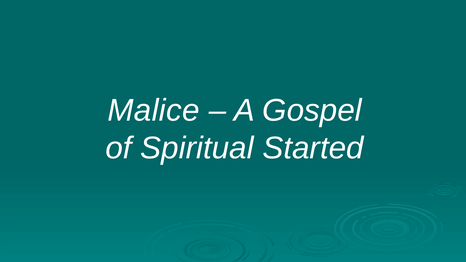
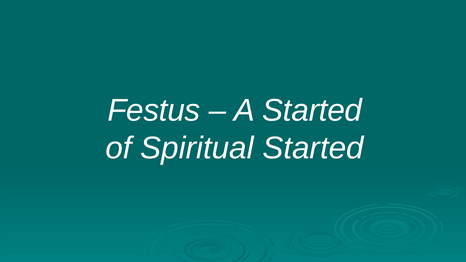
Malice: Malice -> Festus
A Gospel: Gospel -> Started
